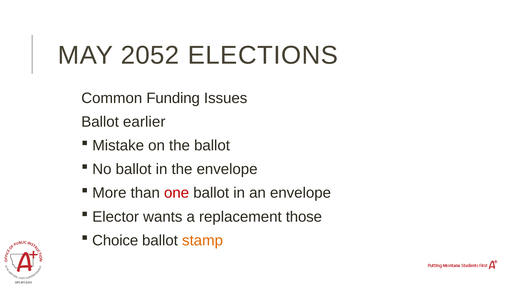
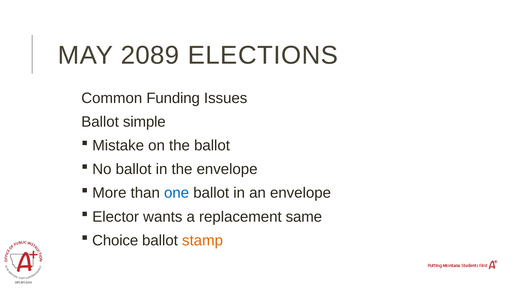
2052: 2052 -> 2089
earlier: earlier -> simple
one colour: red -> blue
those: those -> same
